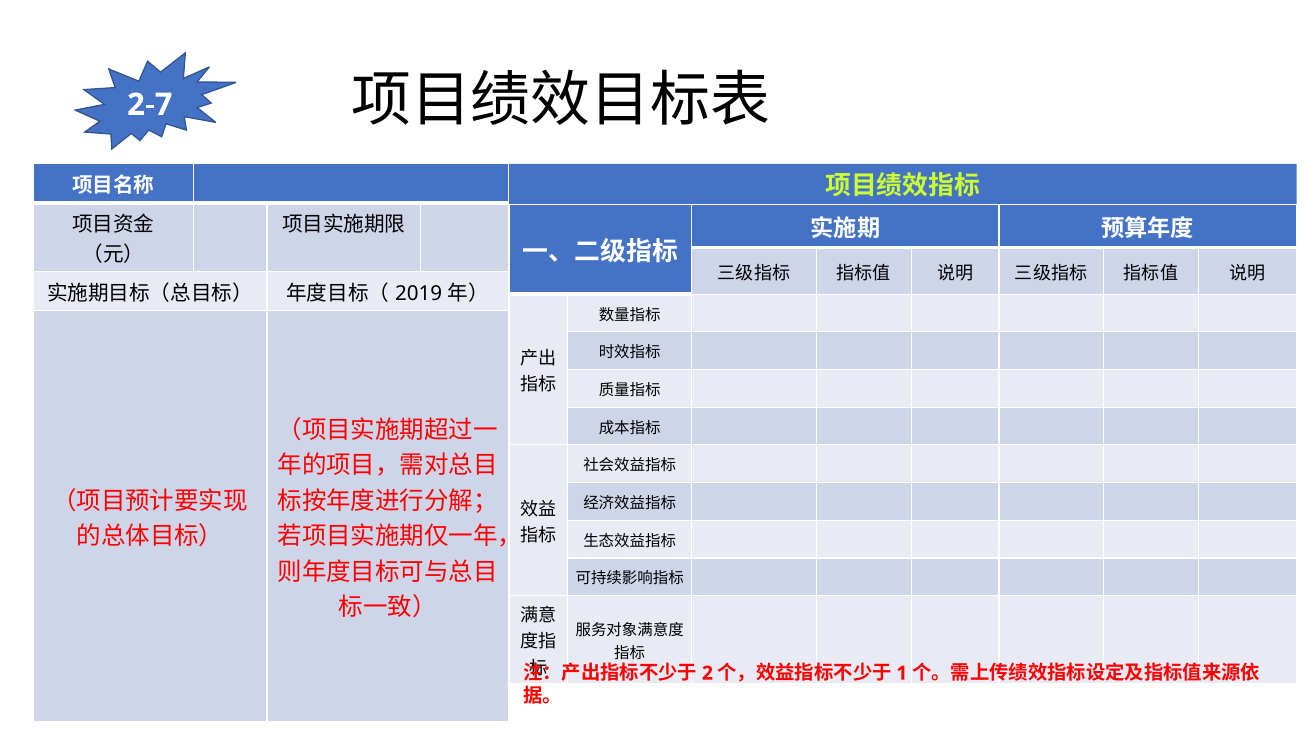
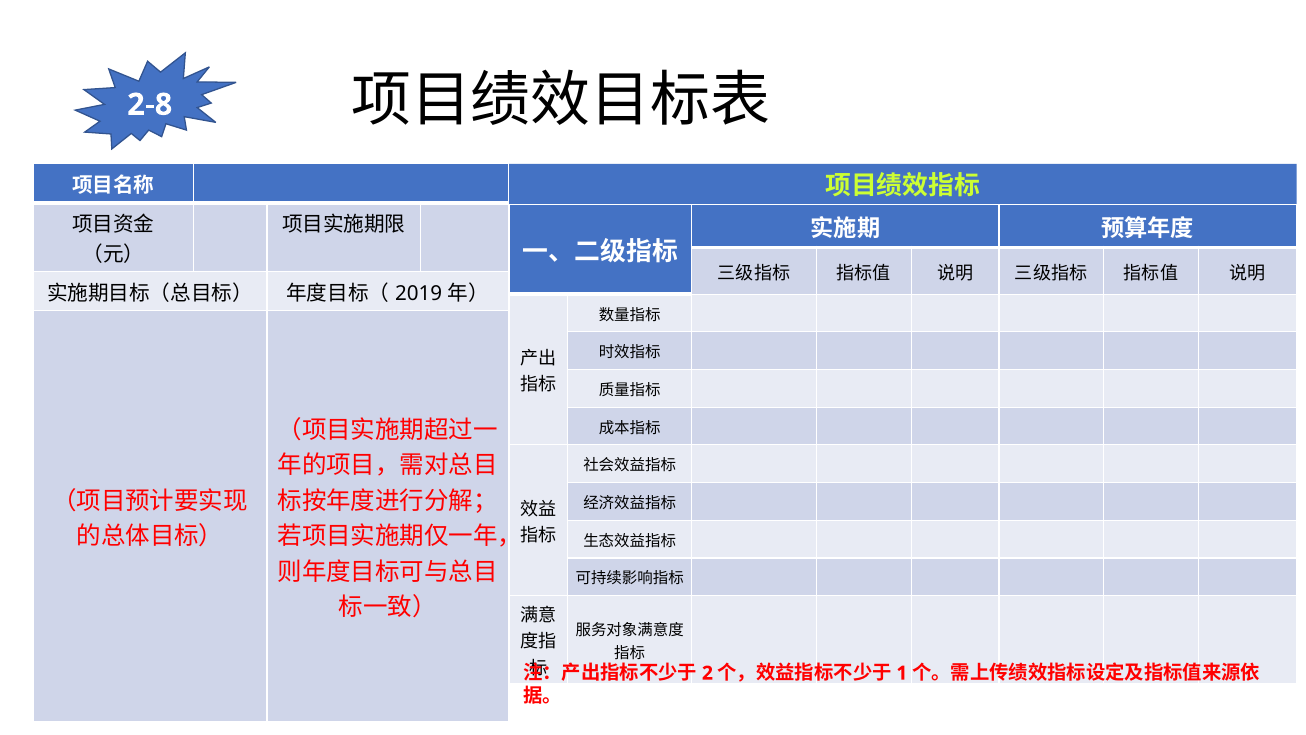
2-7: 2-7 -> 2-8
